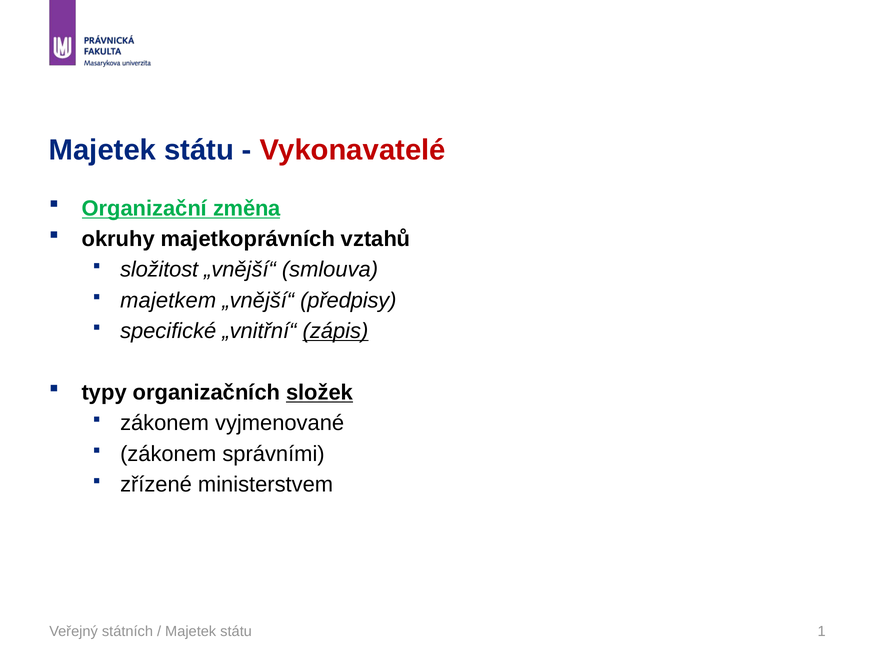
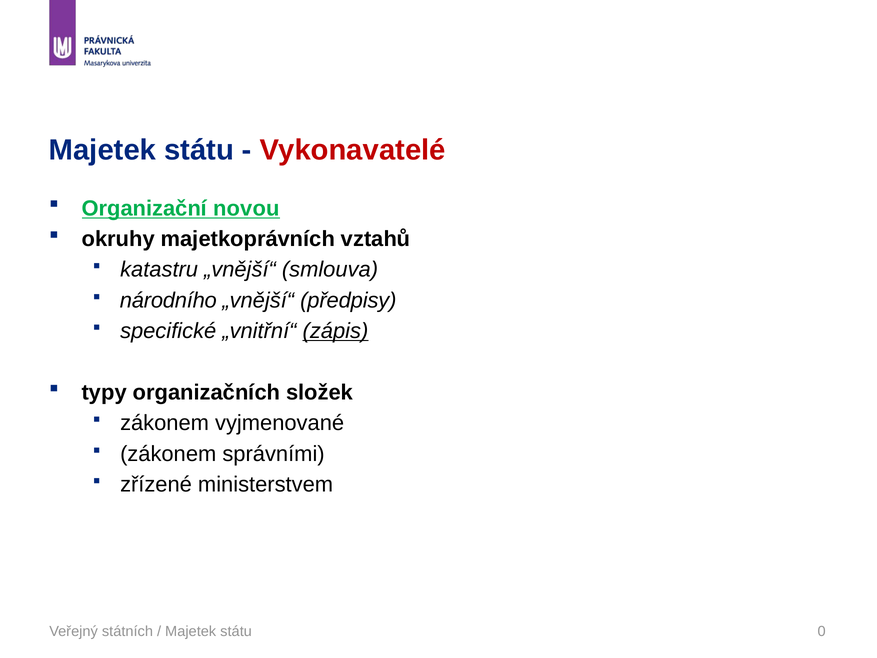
změna: změna -> novou
složitost: složitost -> katastru
majetkem: majetkem -> národního
složek underline: present -> none
1: 1 -> 0
